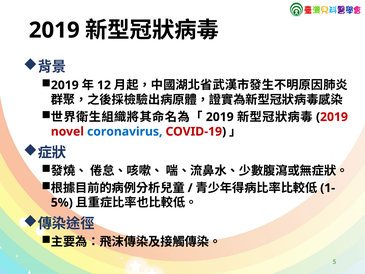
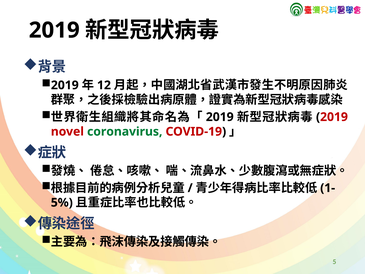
coronavirus colour: blue -> green
